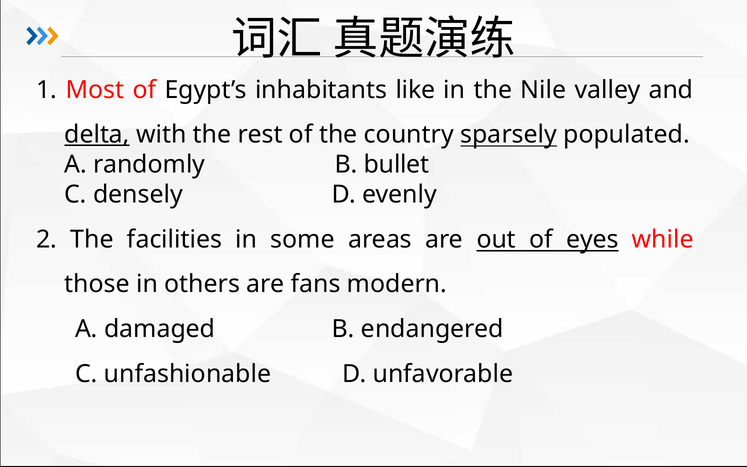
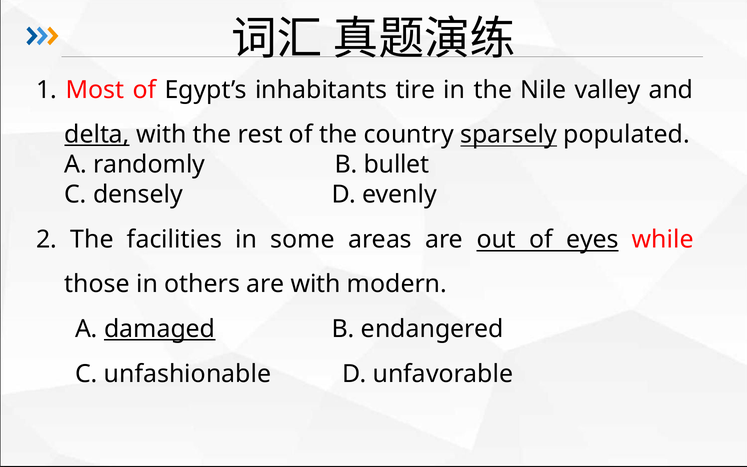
like: like -> tire
are fans: fans -> with
damaged underline: none -> present
